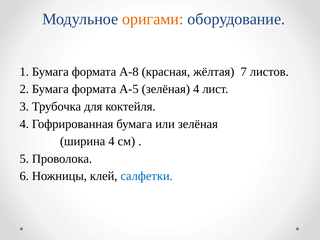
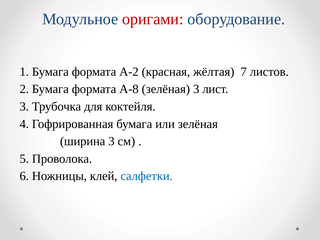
оригами colour: orange -> red
А-8: А-8 -> А-2
А-5: А-5 -> А-8
зелёная 4: 4 -> 3
ширина 4: 4 -> 3
